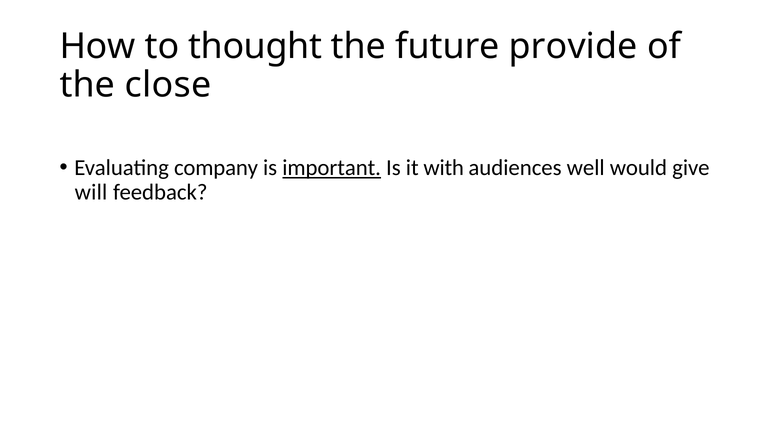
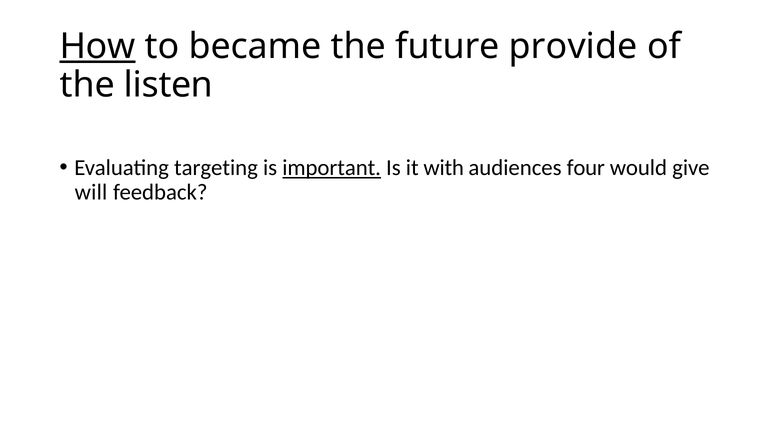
How underline: none -> present
thought: thought -> became
close: close -> listen
company: company -> targeting
well: well -> four
